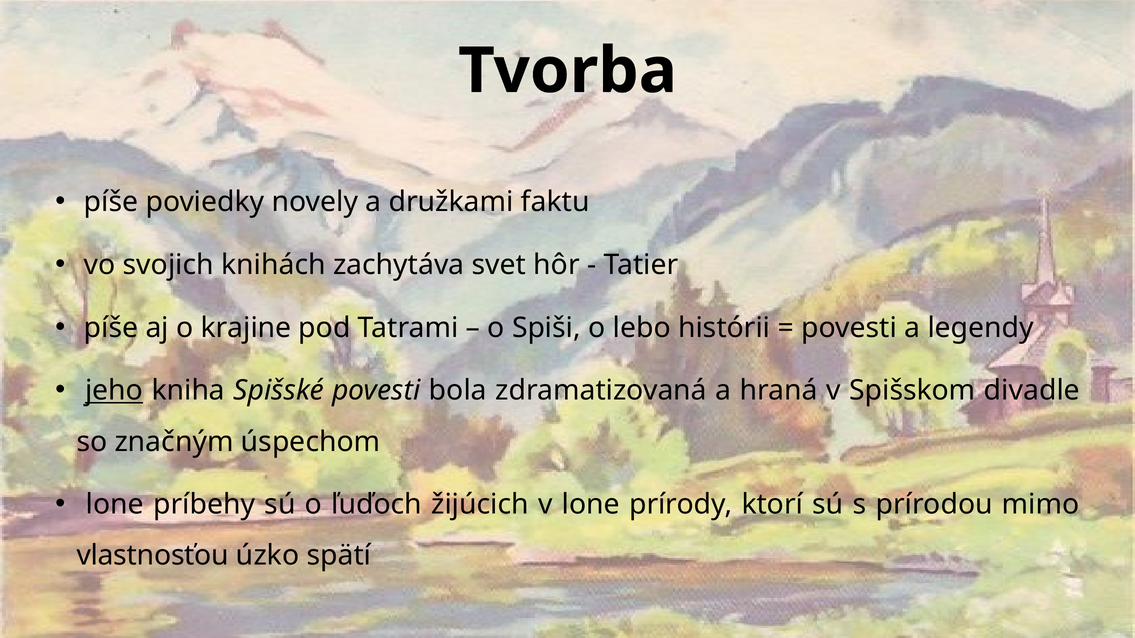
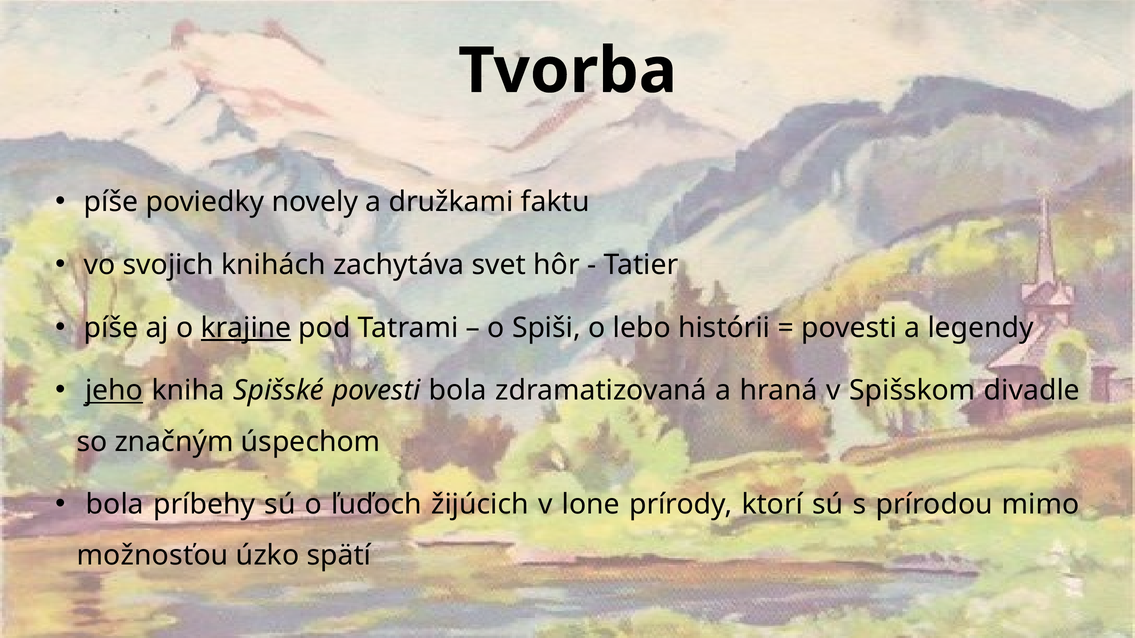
krajine underline: none -> present
lone at (115, 505): lone -> bola
vlastnosťou: vlastnosťou -> možnosťou
